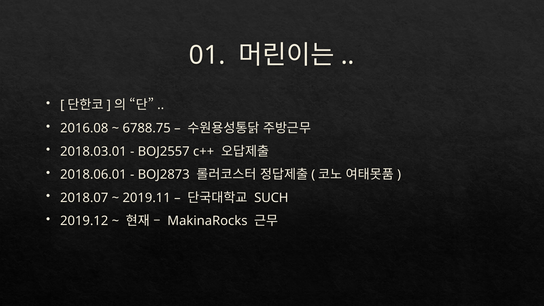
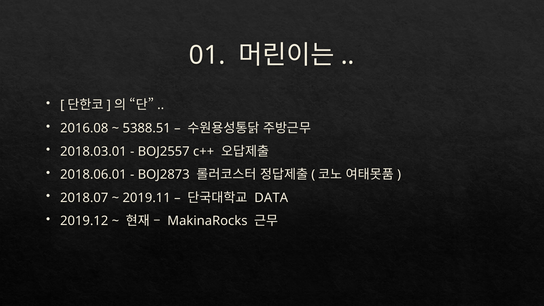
6788.75: 6788.75 -> 5388.51
SUCH: SUCH -> DATA
